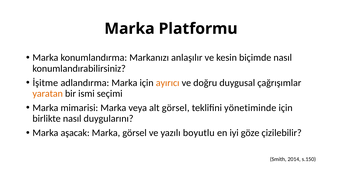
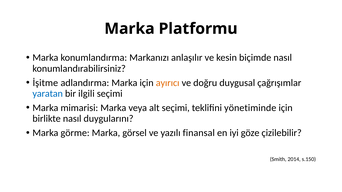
yaratan colour: orange -> blue
ismi: ismi -> ilgili
alt görsel: görsel -> seçimi
aşacak: aşacak -> görme
boyutlu: boyutlu -> finansal
